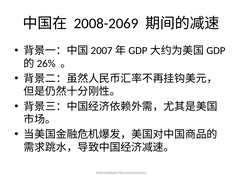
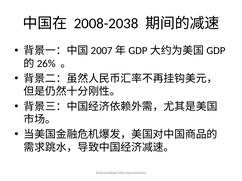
2008-2069: 2008-2069 -> 2008-2038
